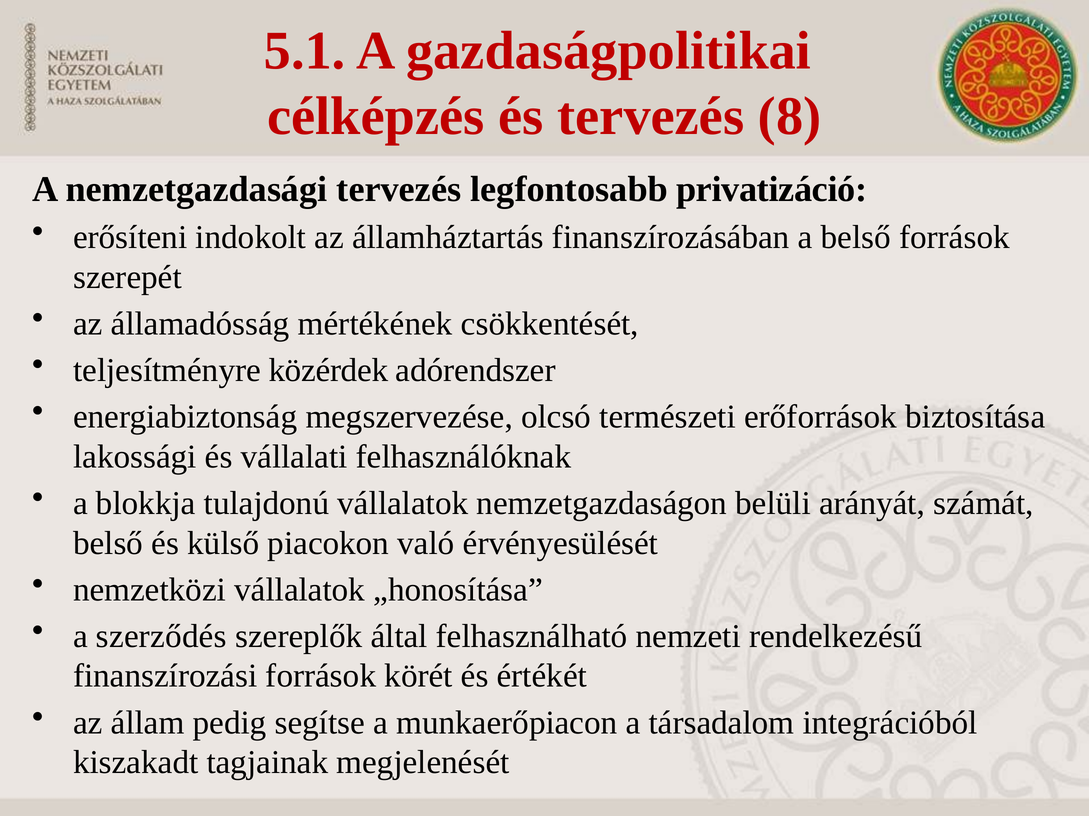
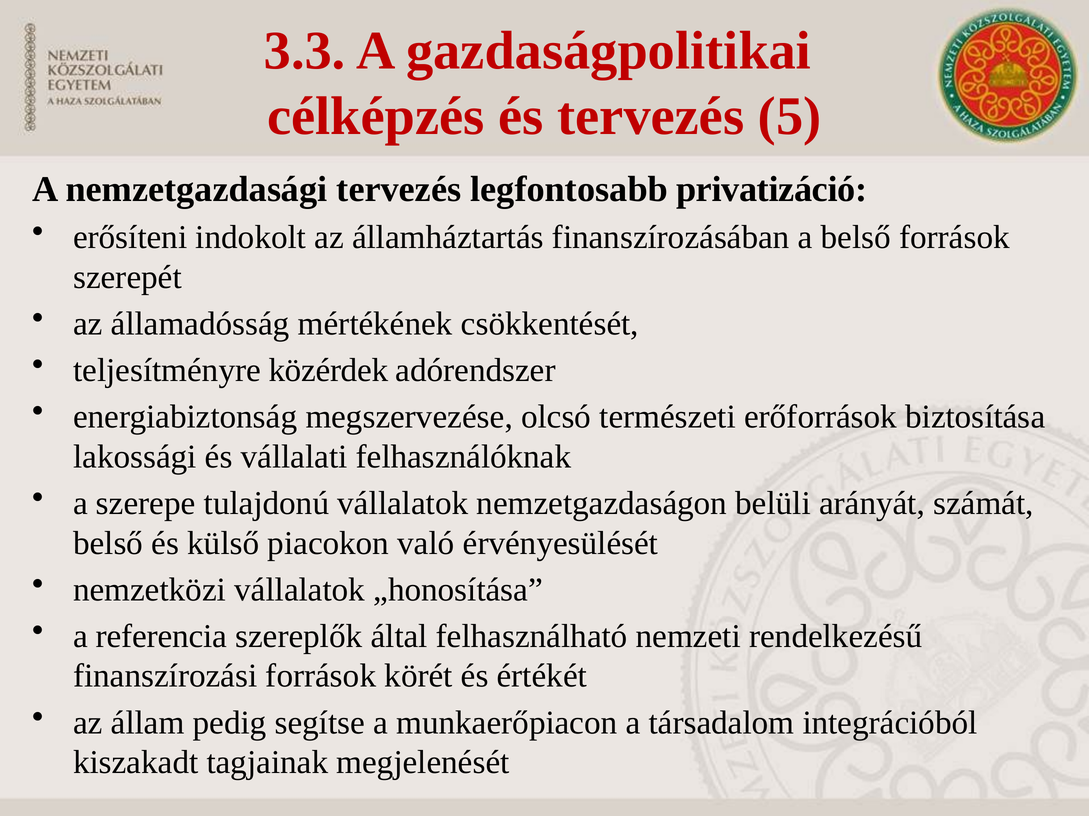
5.1: 5.1 -> 3.3
8: 8 -> 5
blokkja: blokkja -> szerepe
szerződés: szerződés -> referencia
